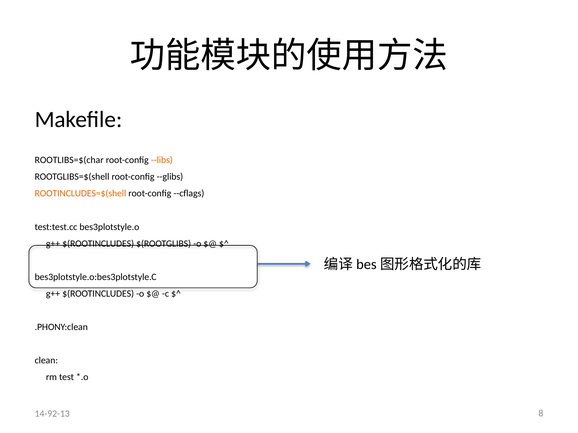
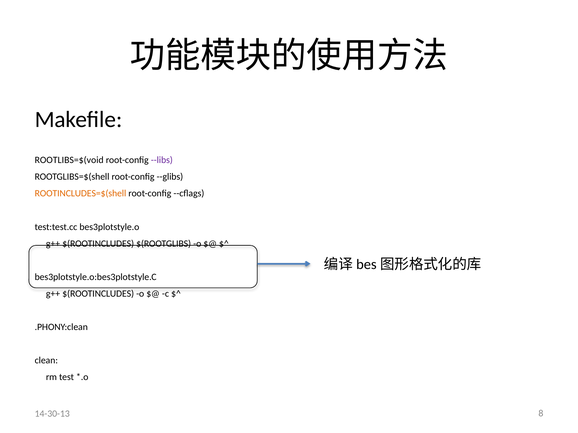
ROOTLIBS=$(char: ROOTLIBS=$(char -> ROOTLIBS=$(void
--libs colour: orange -> purple
14-92-13: 14-92-13 -> 14-30-13
